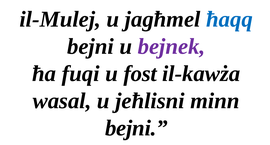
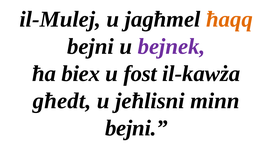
ħaqq colour: blue -> orange
fuqi: fuqi -> biex
wasal: wasal -> għedt
